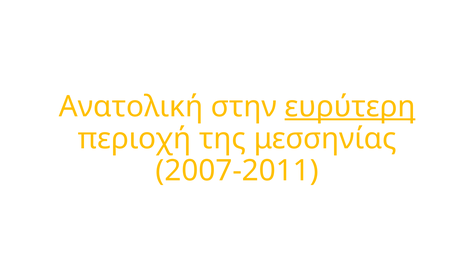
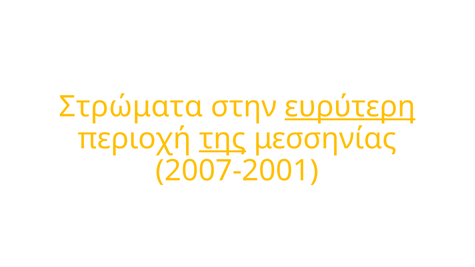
Ανατολική: Ανατολική -> Στρώματα
της underline: none -> present
2007-2011: 2007-2011 -> 2007-2001
